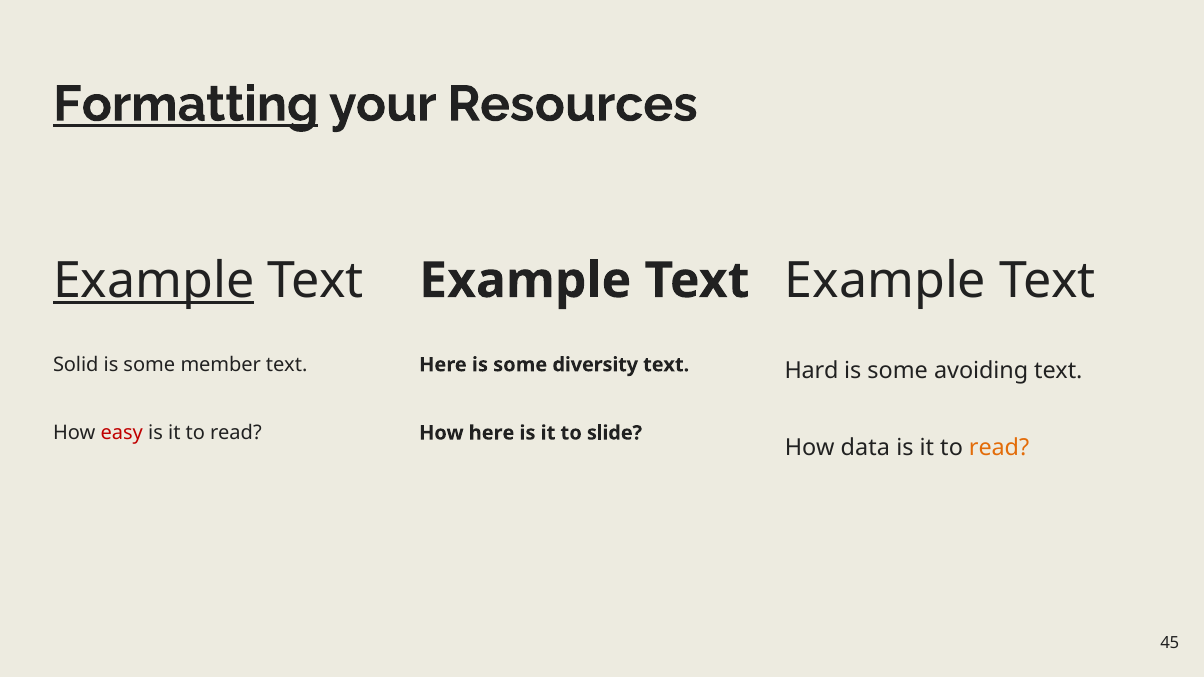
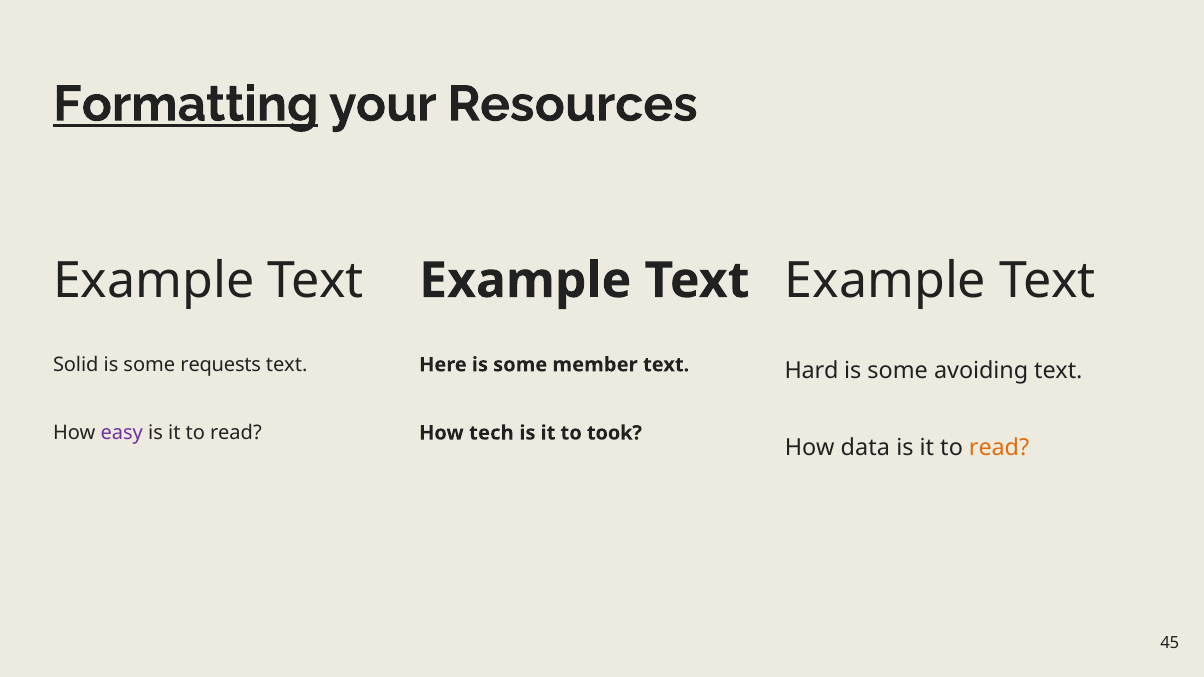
Example at (154, 281) underline: present -> none
member: member -> requests
diversity: diversity -> member
easy colour: red -> purple
How here: here -> tech
slide: slide -> took
